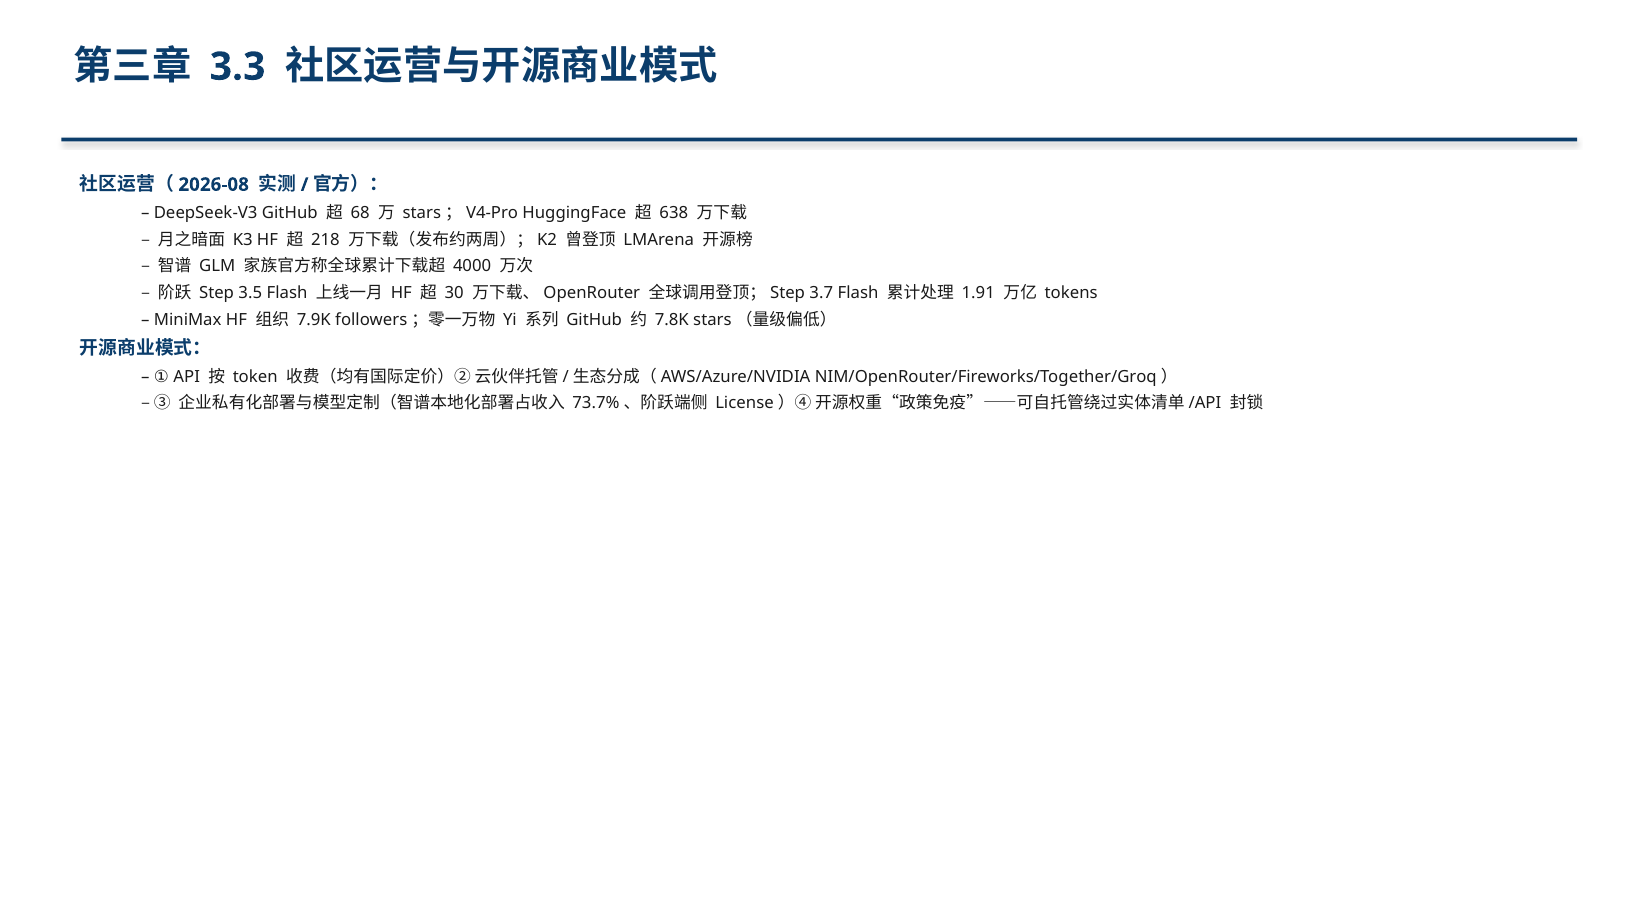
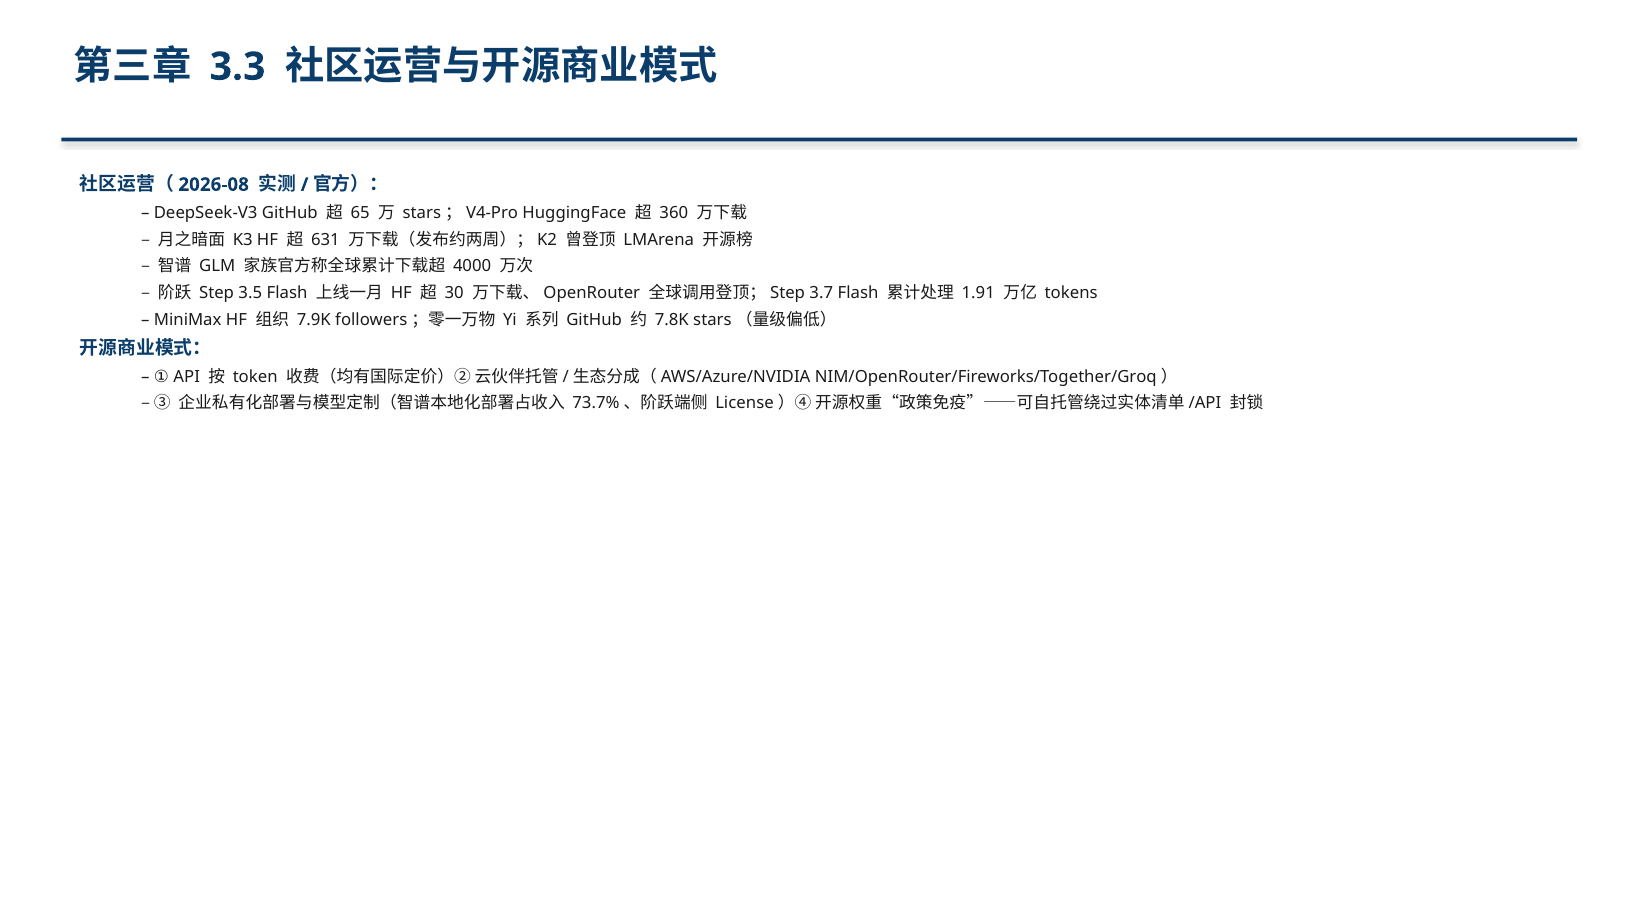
68: 68 -> 65
638: 638 -> 360
218: 218 -> 631
